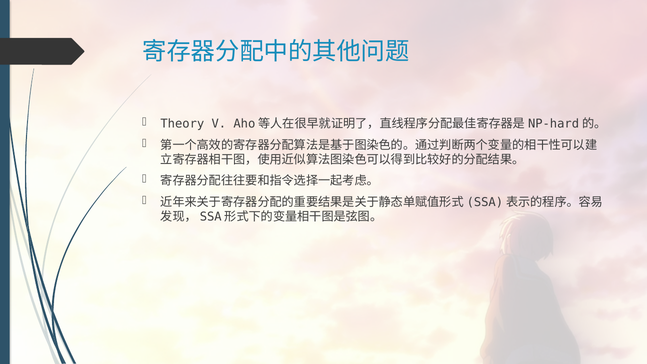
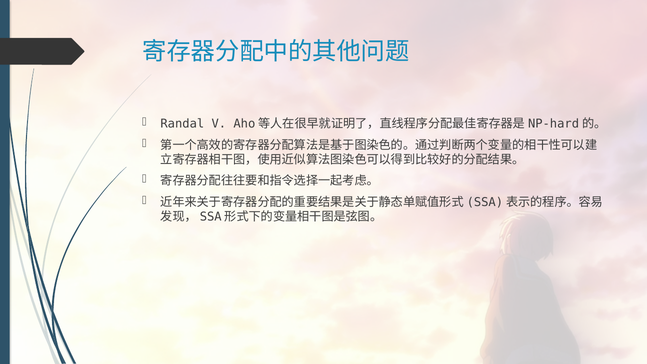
Theory: Theory -> Randal
